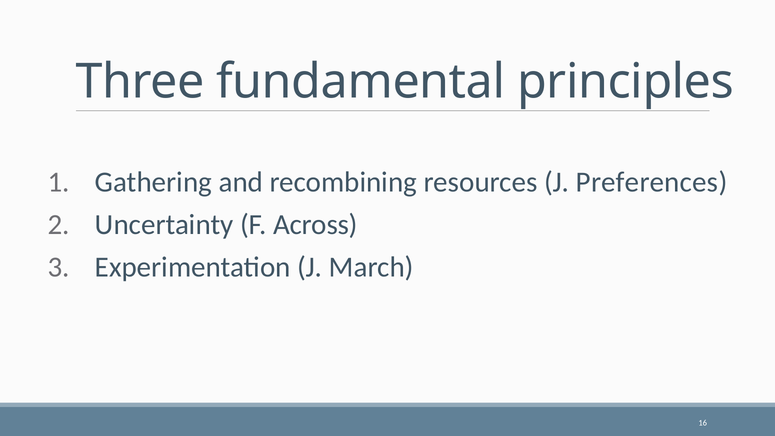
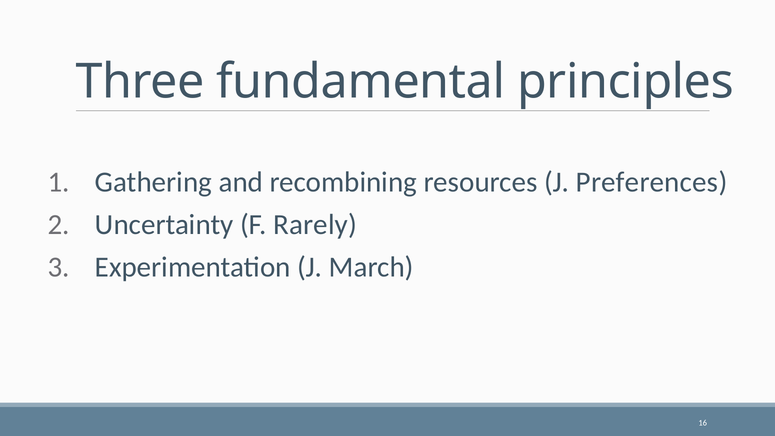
Across: Across -> Rarely
